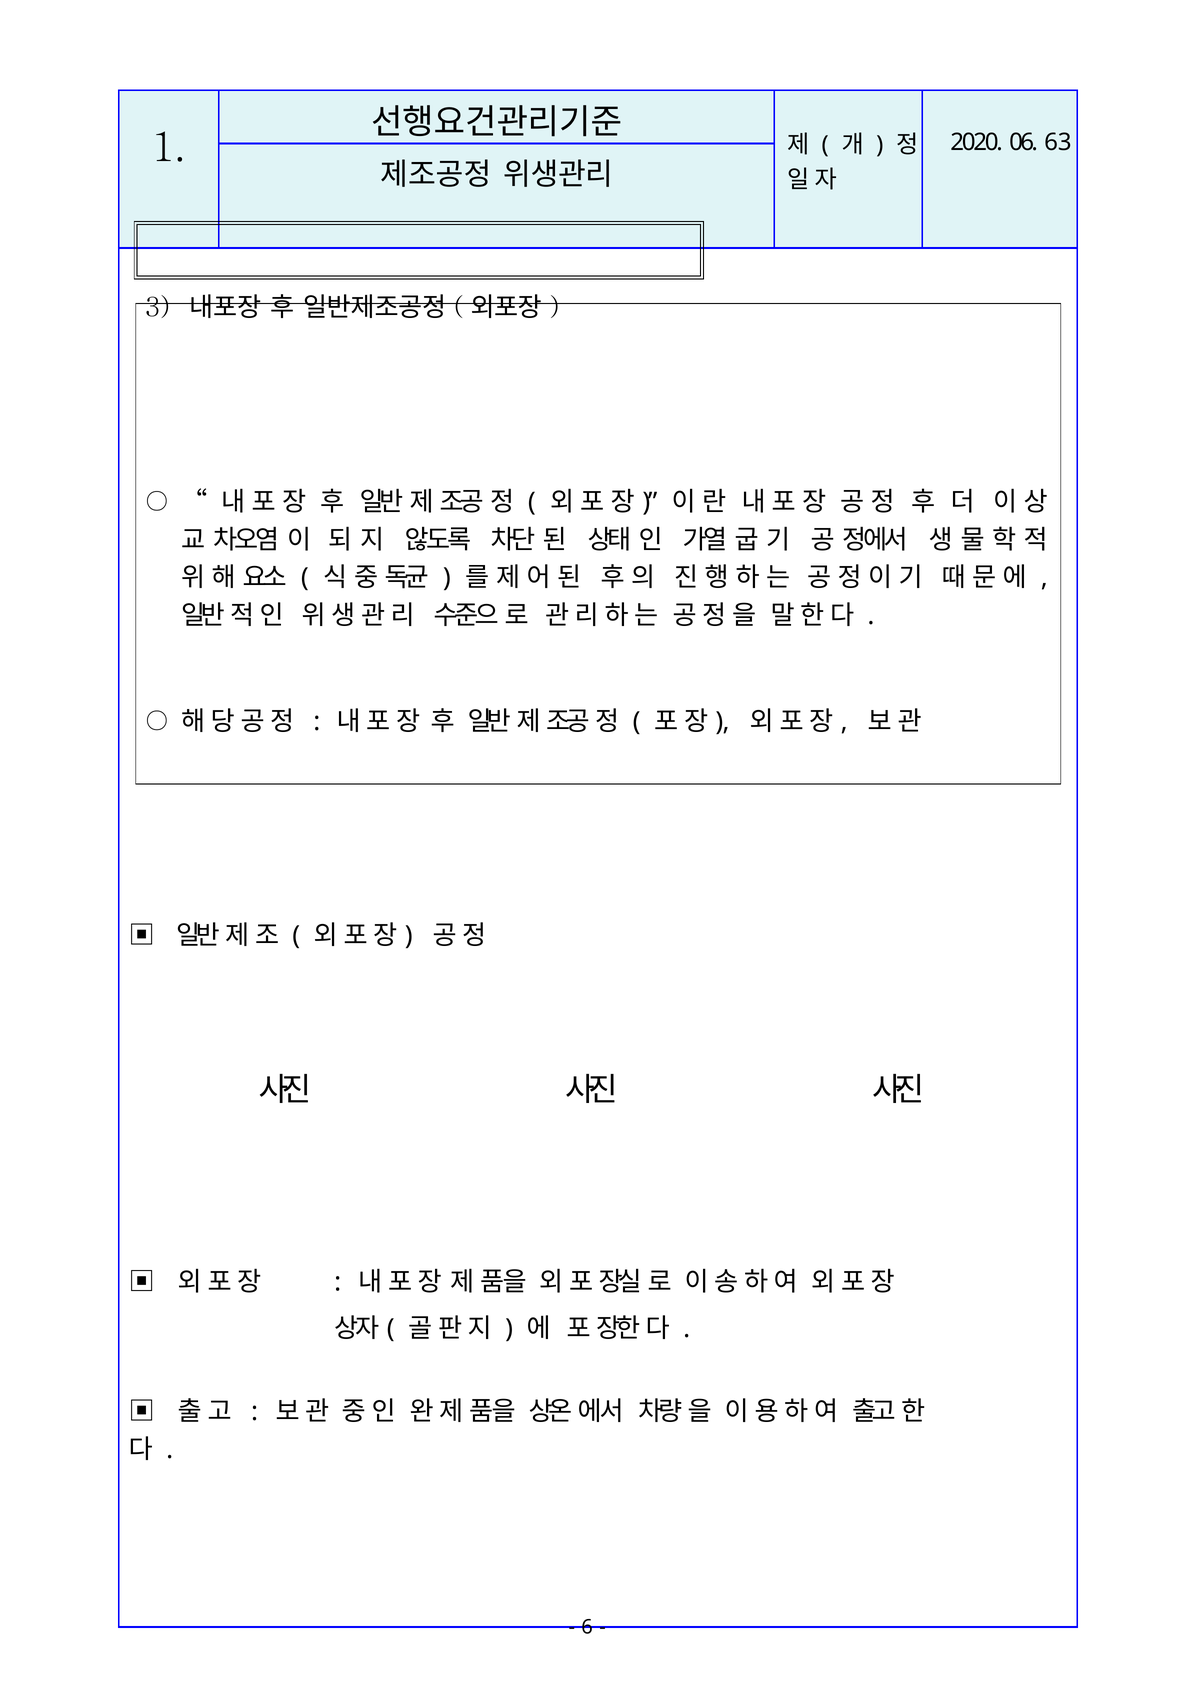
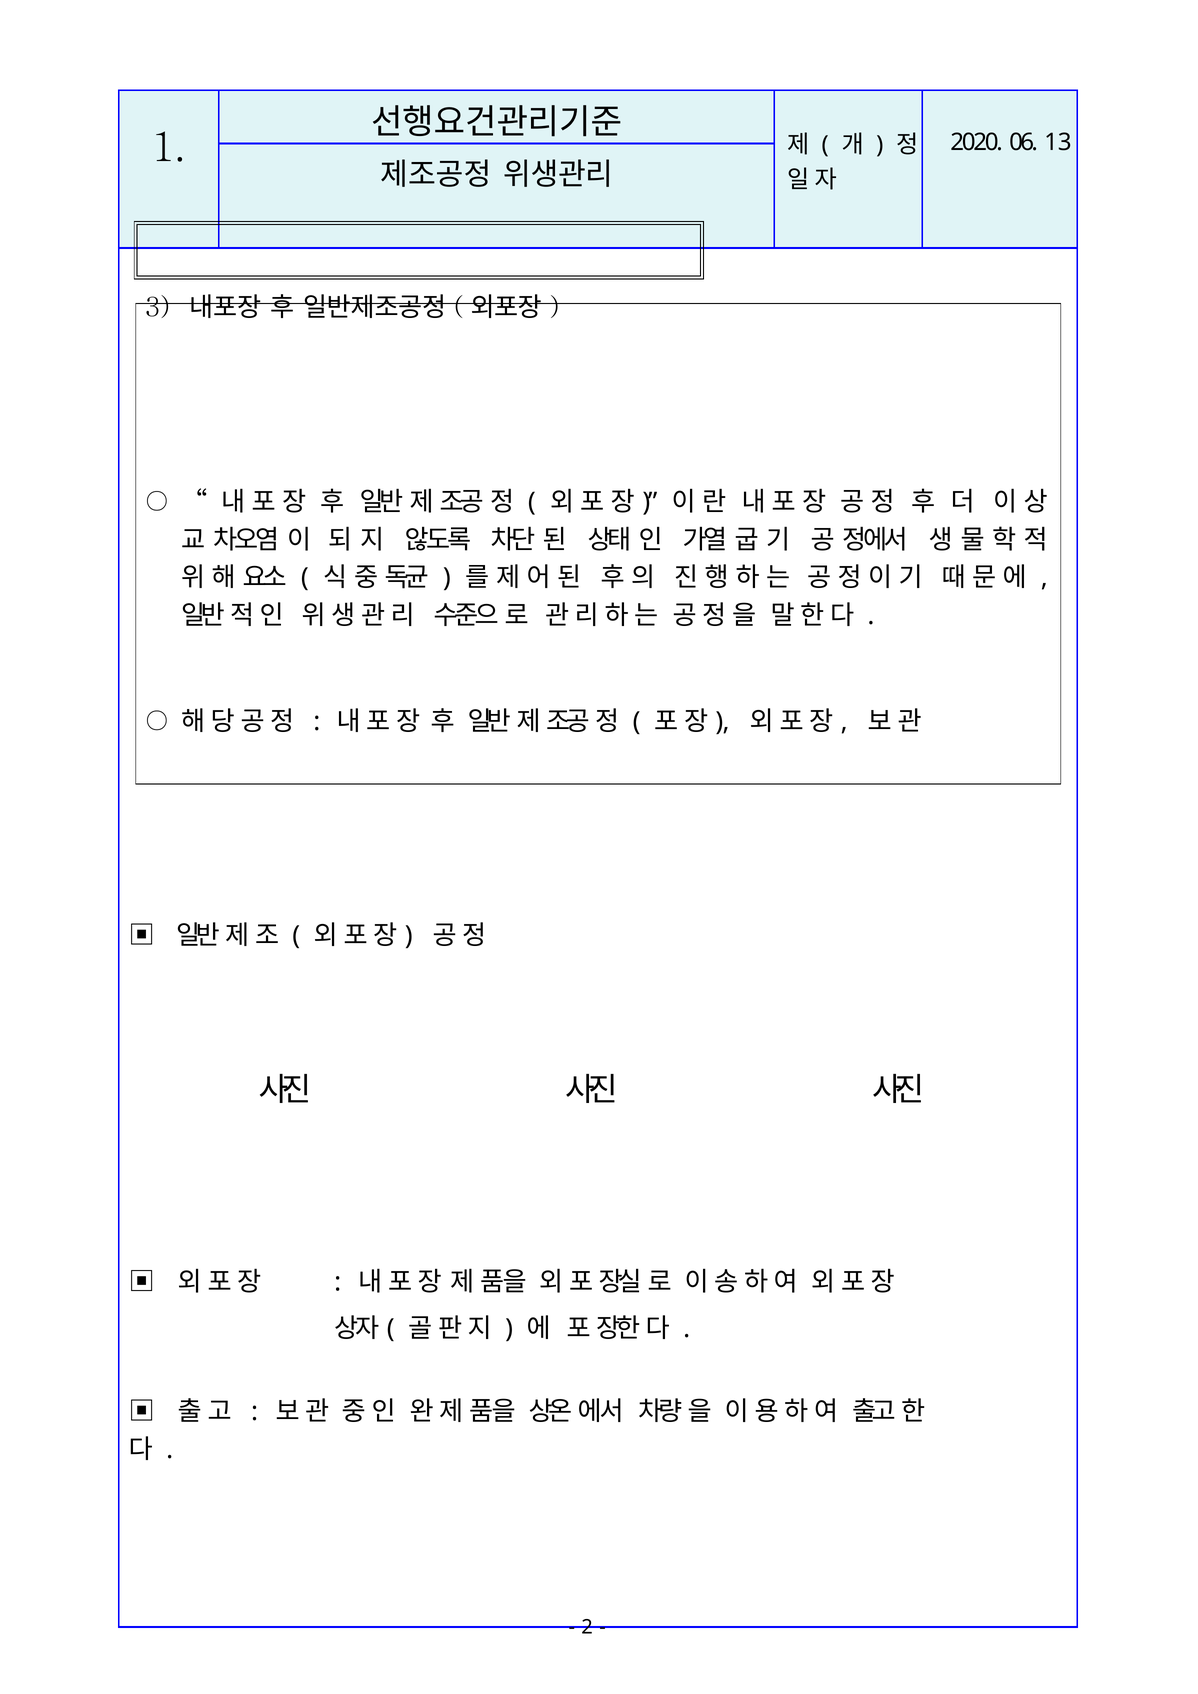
63: 63 -> 13
6: 6 -> 2
